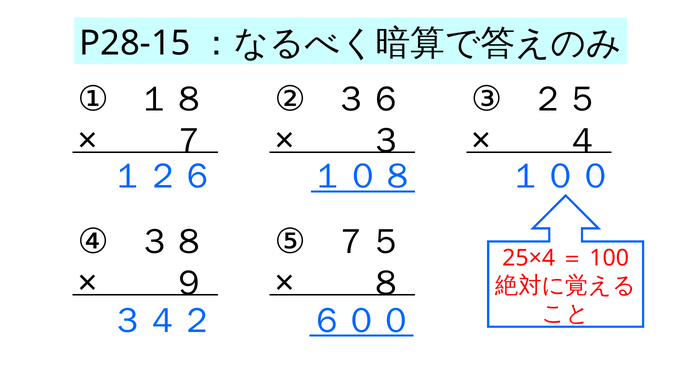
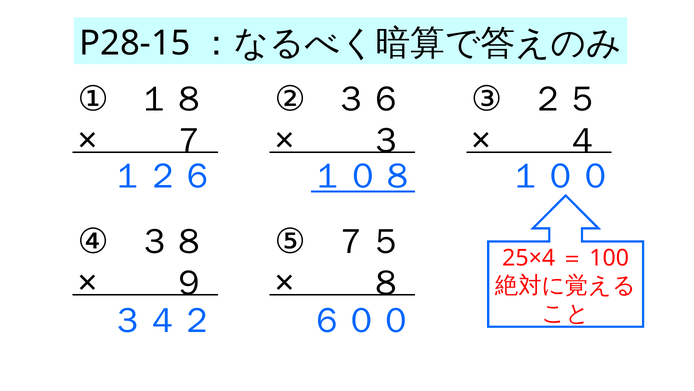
６００ underline: present -> none
